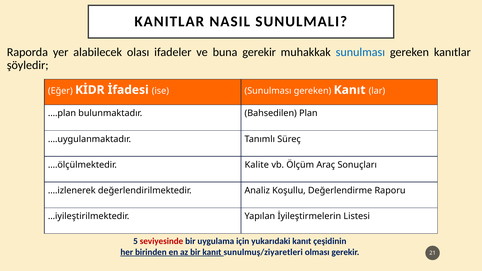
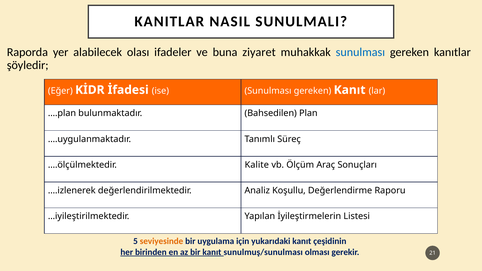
buna gerekir: gerekir -> ziyaret
seviyesinde colour: red -> orange
sunulmuş/ziyaretleri: sunulmuş/ziyaretleri -> sunulmuş/sunulması
